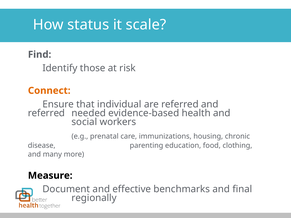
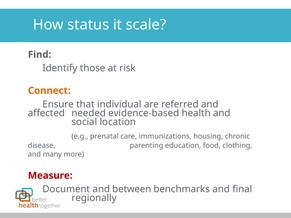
referred at (46, 113): referred -> affected
workers: workers -> location
Measure colour: black -> red
effective: effective -> between
